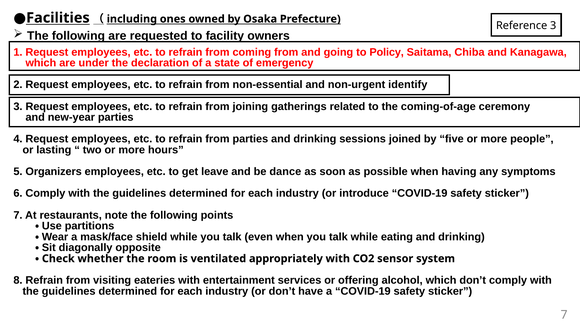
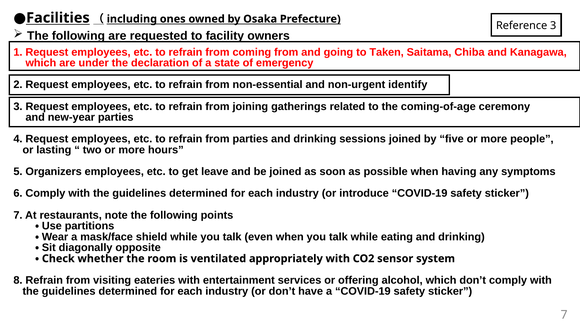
Policy: Policy -> Taken
be dance: dance -> joined
